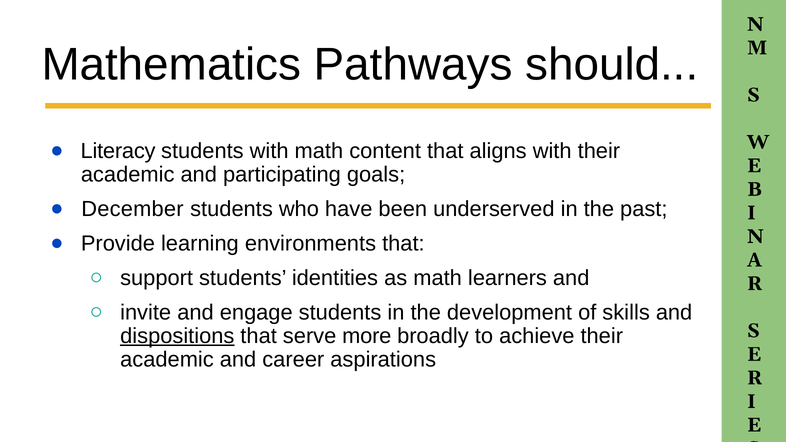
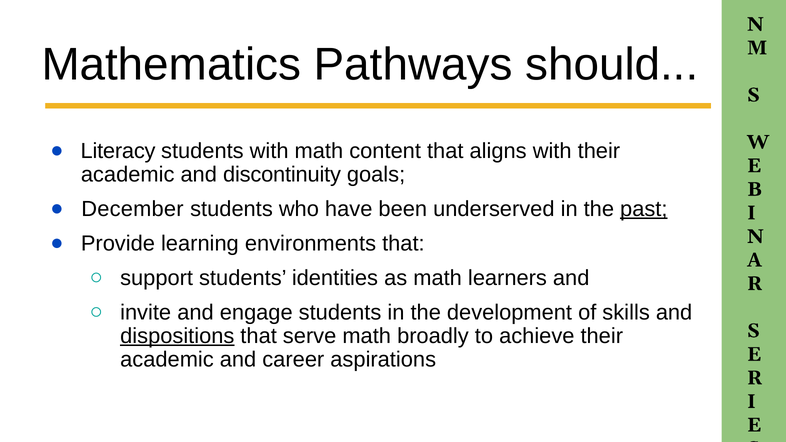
participating: participating -> discontinuity
past underline: none -> present
serve more: more -> math
